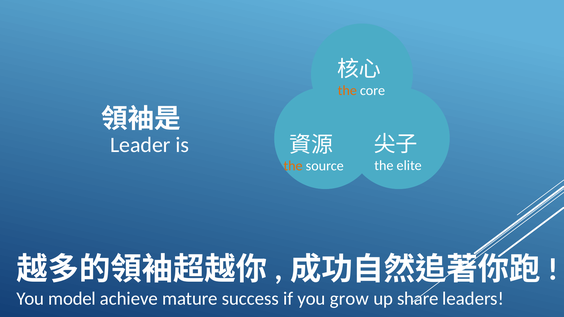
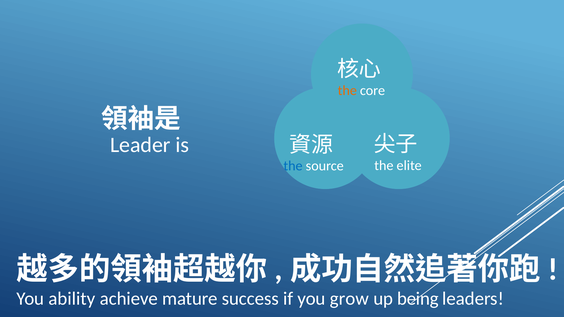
the at (293, 166) colour: orange -> blue
model: model -> ability
share: share -> being
